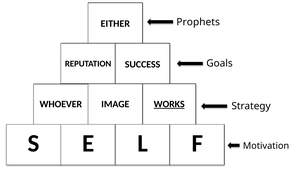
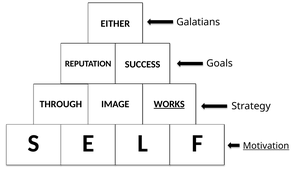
Prophets: Prophets -> Galatians
WHOEVER: WHOEVER -> THROUGH
Motivation underline: none -> present
